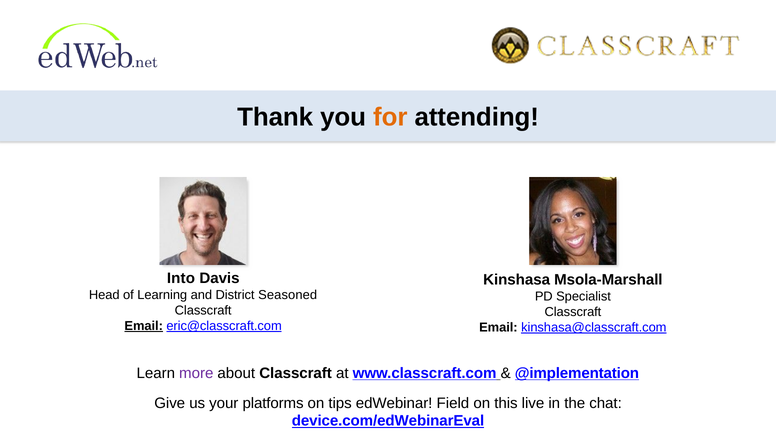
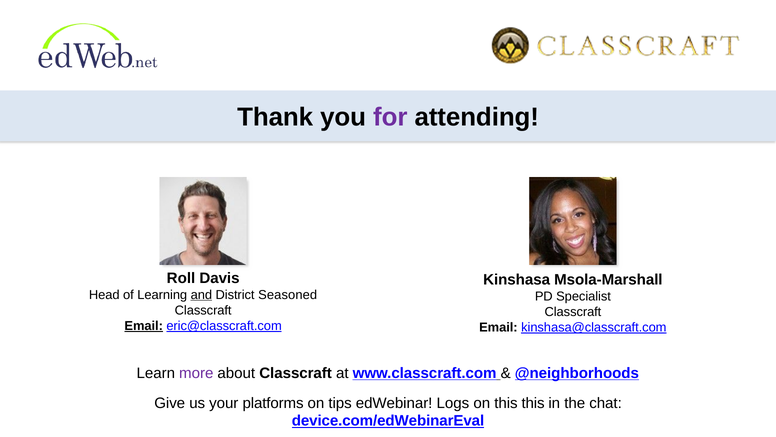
for colour: orange -> purple
Into: Into -> Roll
and underline: none -> present
@implementation: @implementation -> @neighborhoods
Field: Field -> Logs
this live: live -> this
